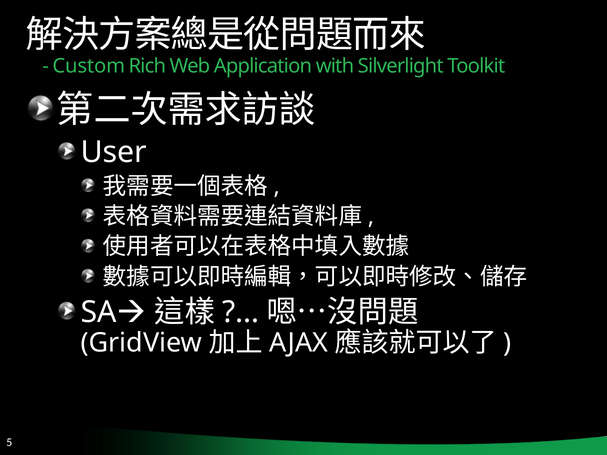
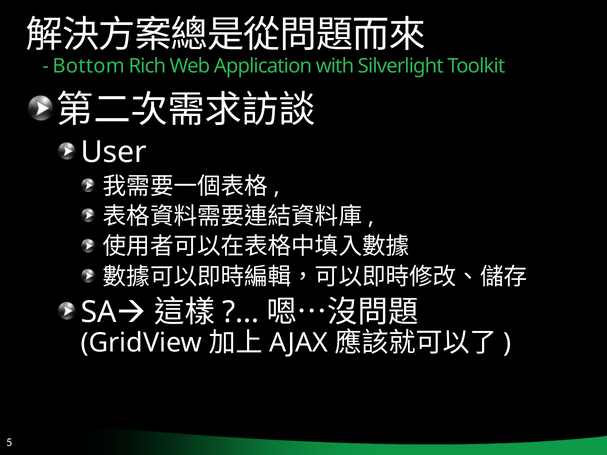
Custom: Custom -> Bottom
